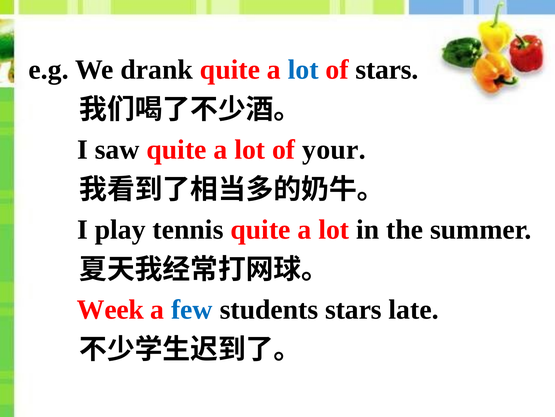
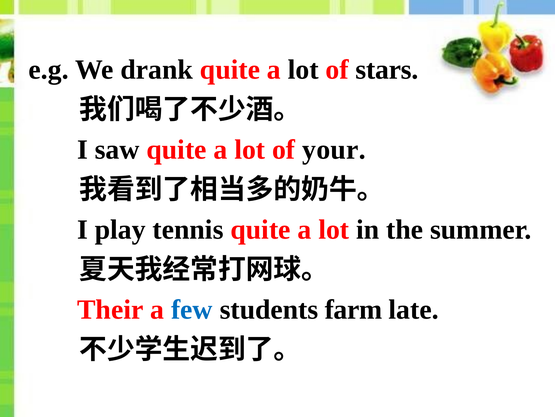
lot at (303, 70) colour: blue -> black
Week: Week -> Their
students stars: stars -> farm
